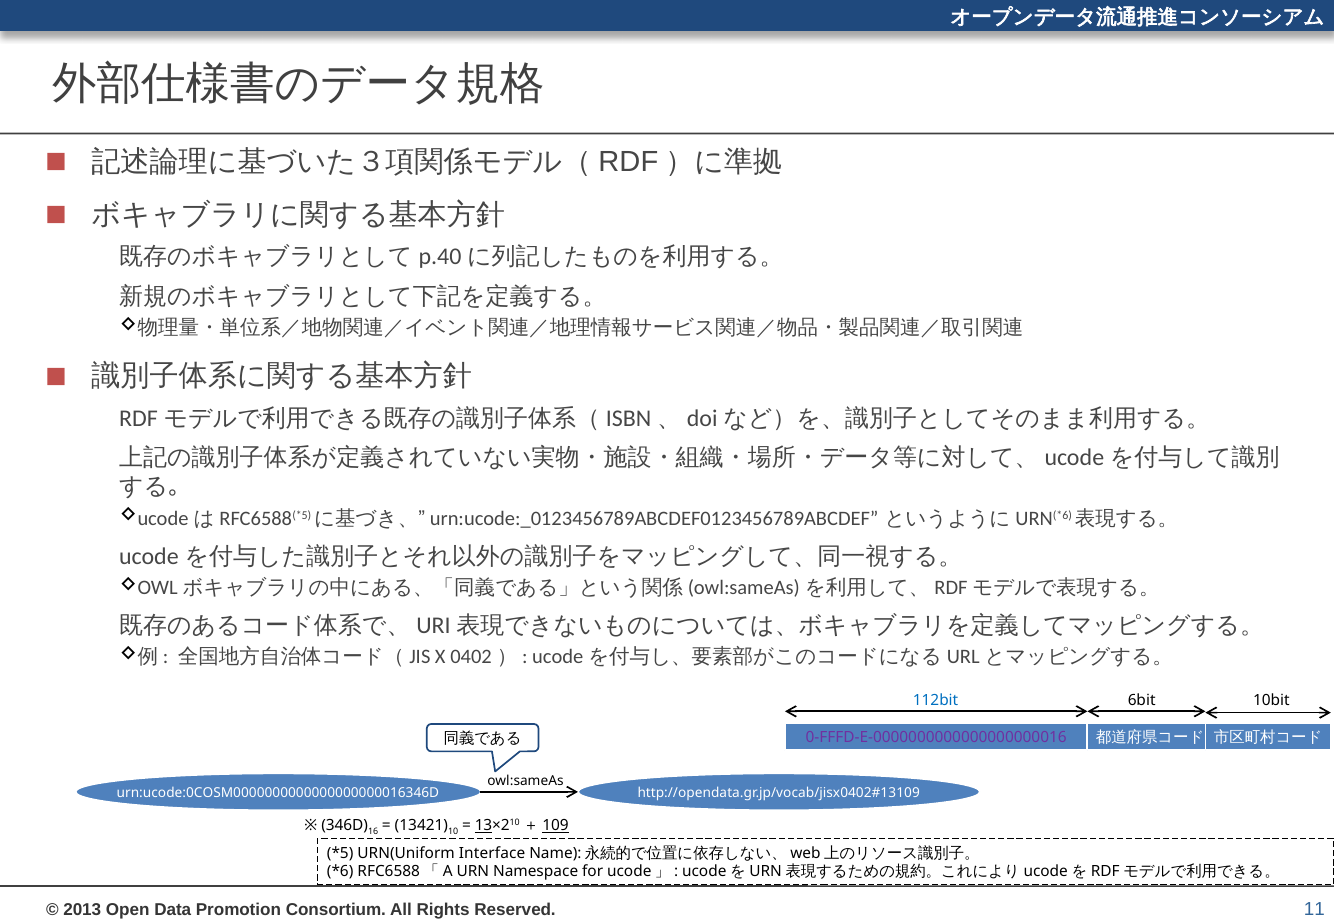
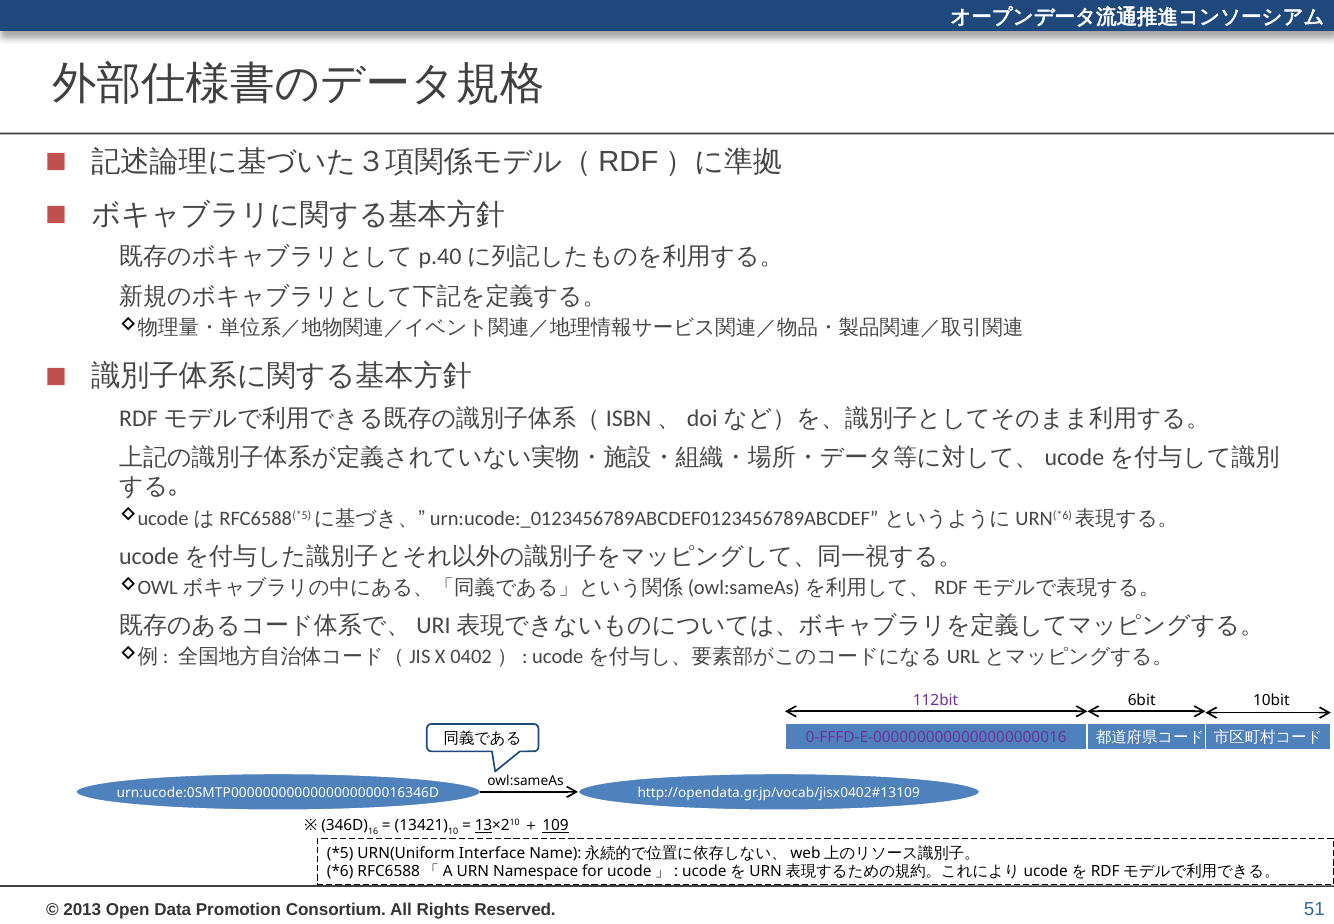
112bit colour: blue -> purple
urn:ucode:0COSM0000000000000000000016346D: urn:ucode:0COSM0000000000000000000016346D -> urn:ucode:0SMTP0000000000000000000016346D
11: 11 -> 51
